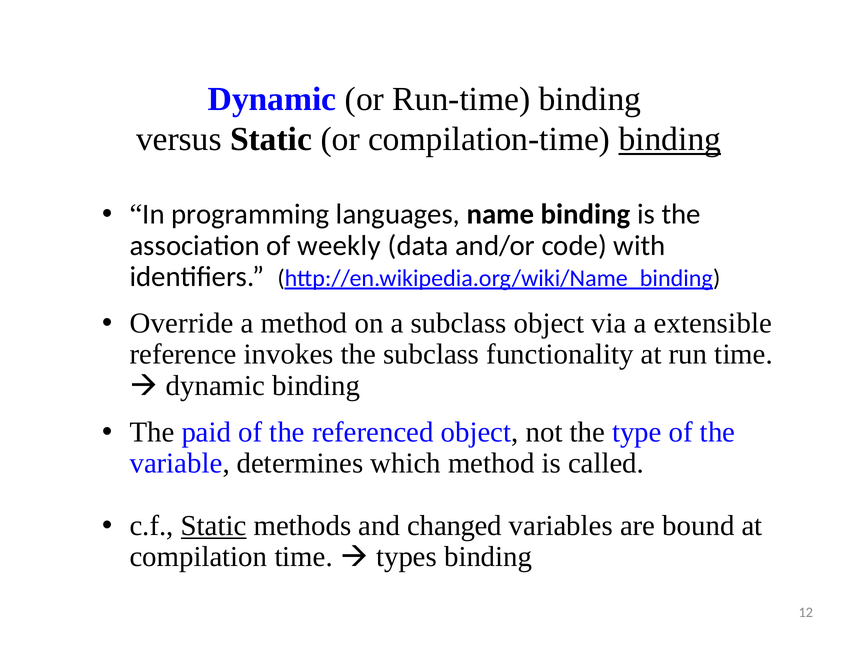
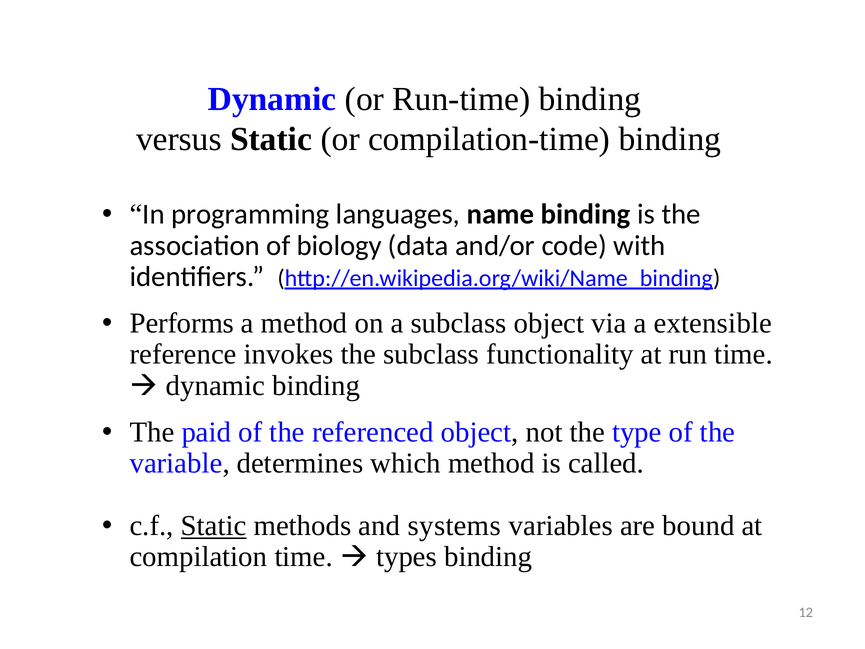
binding at (670, 139) underline: present -> none
weekly: weekly -> biology
Override: Override -> Performs
changed: changed -> systems
